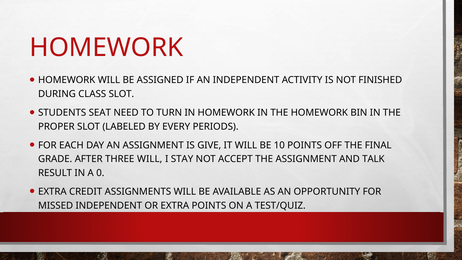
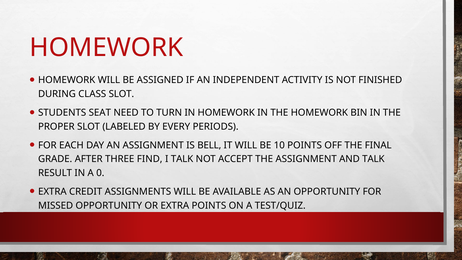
GIVE: GIVE -> BELL
THREE WILL: WILL -> FIND
I STAY: STAY -> TALK
MISSED INDEPENDENT: INDEPENDENT -> OPPORTUNITY
